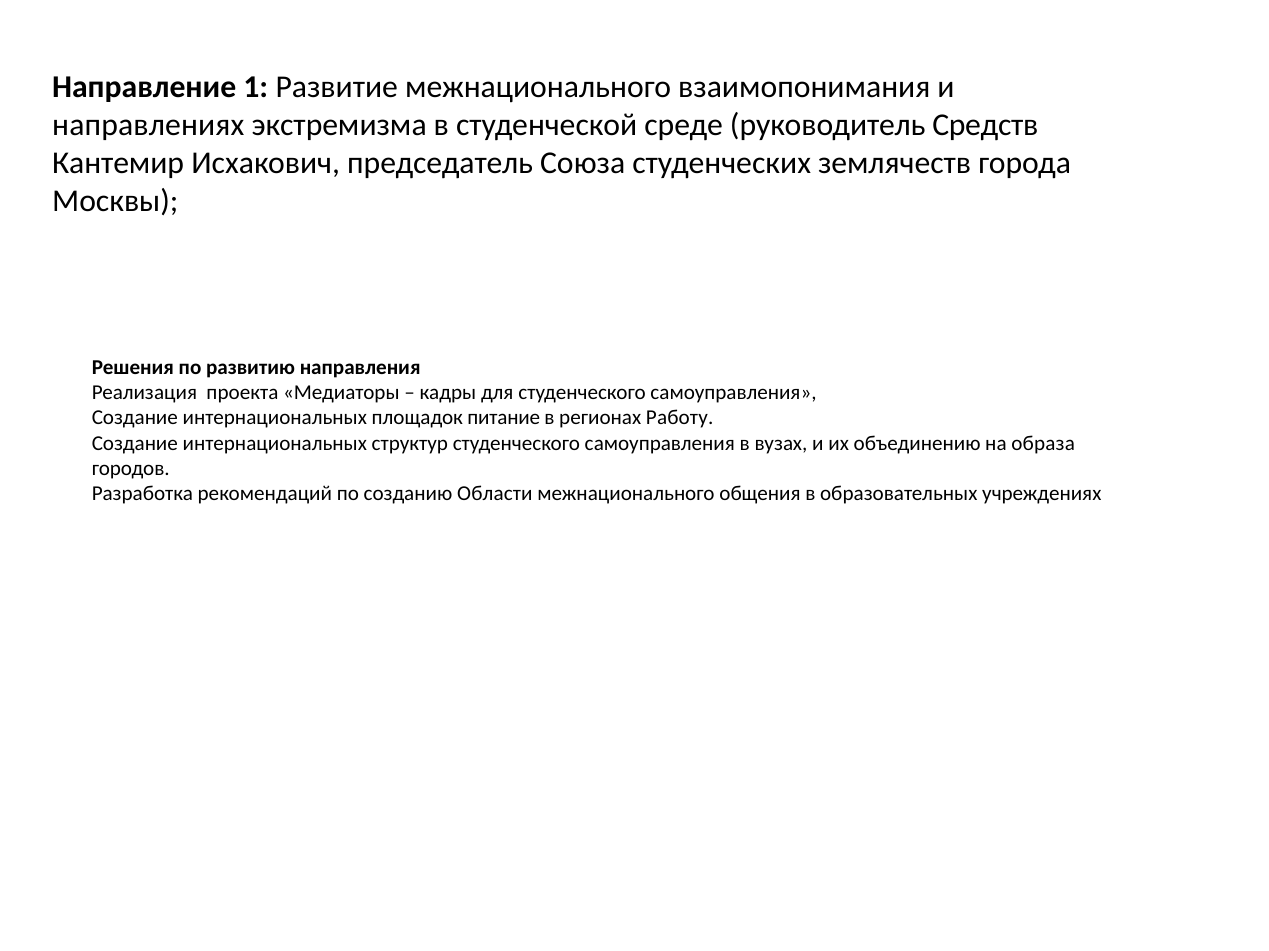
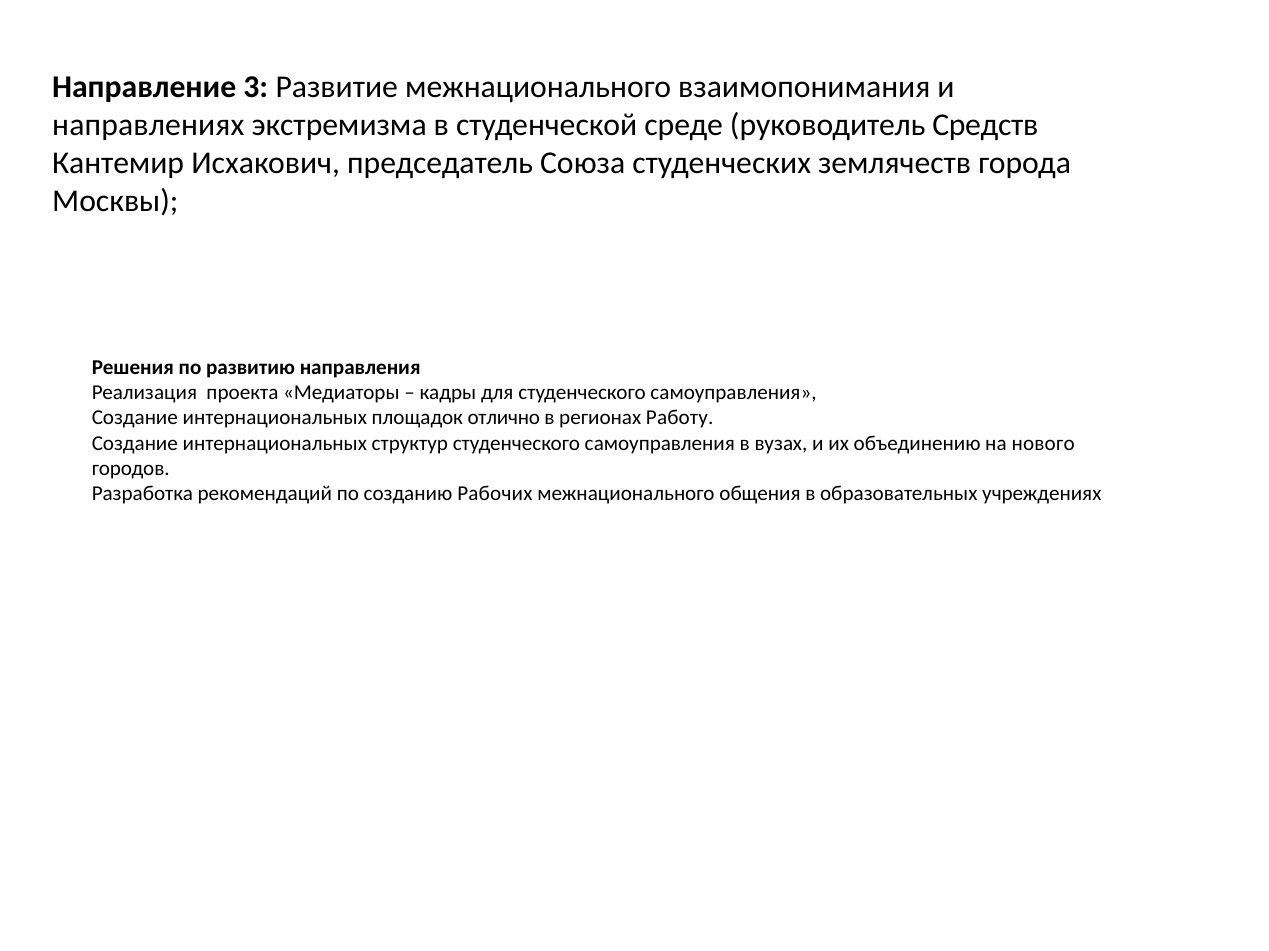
1: 1 -> 3
питание: питание -> отлично
образа: образа -> нового
Области: Области -> Рабочих
